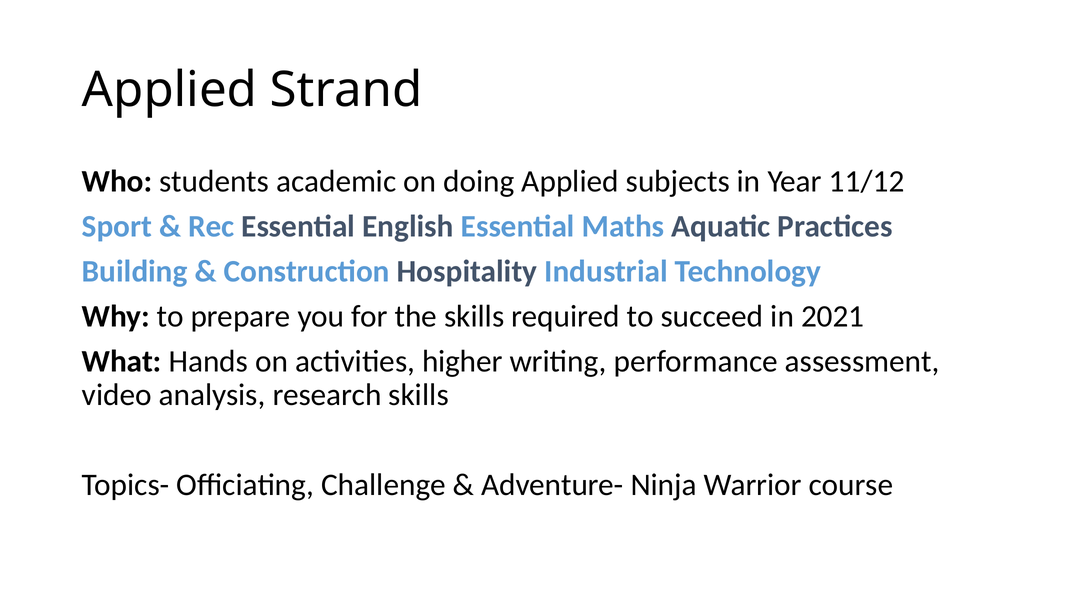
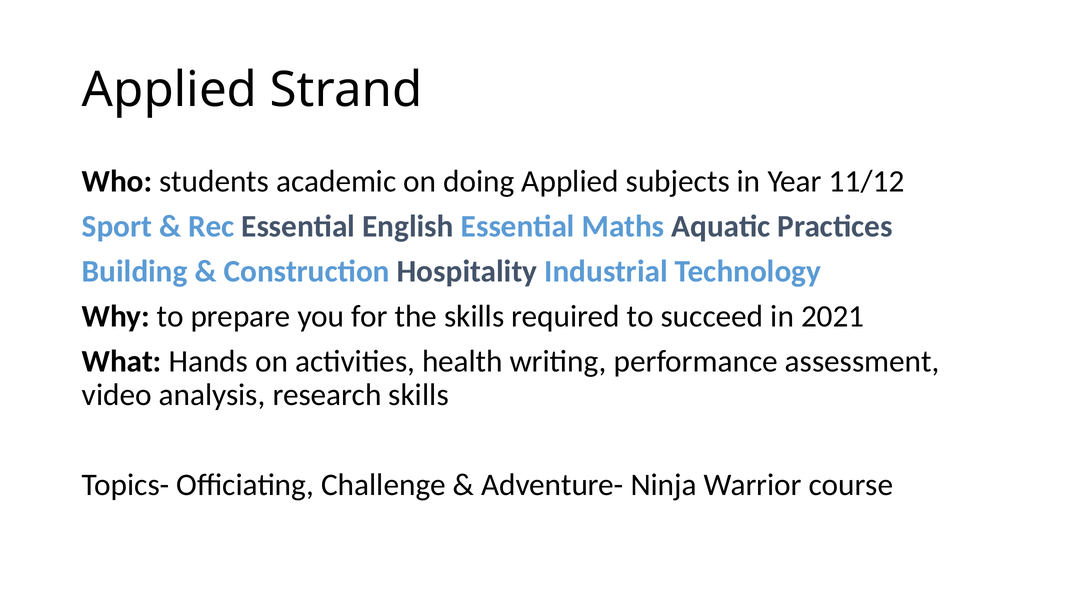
higher: higher -> health
